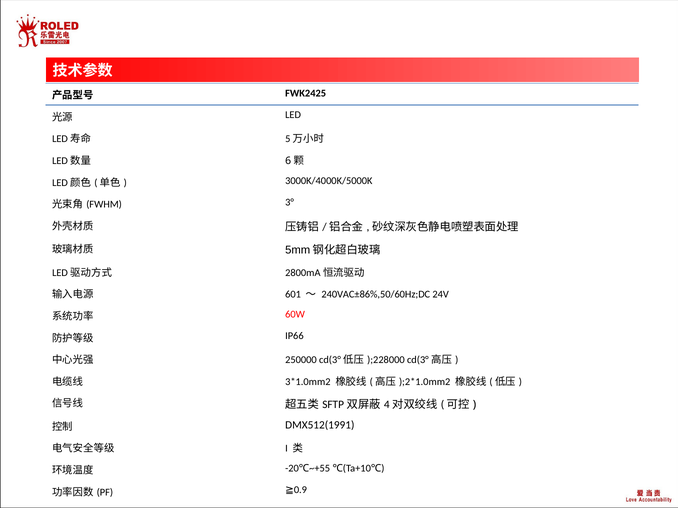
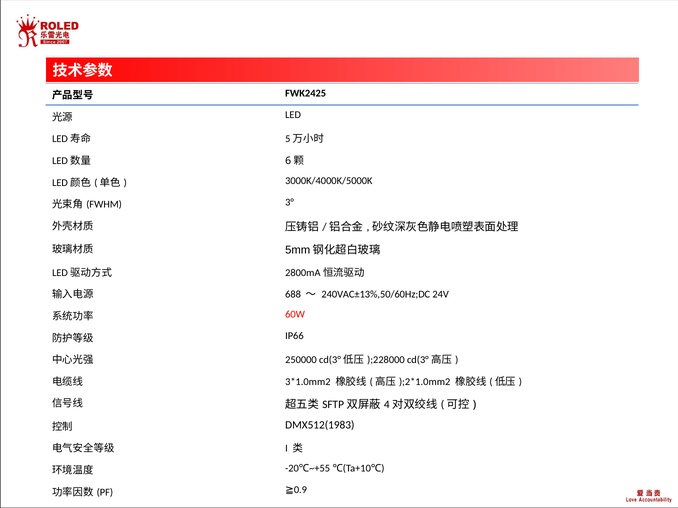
601: 601 -> 688
240VAC±86%,50/60Hz;DC: 240VAC±86%,50/60Hz;DC -> 240VAC±13%,50/60Hz;DC
DMX512(1991: DMX512(1991 -> DMX512(1983
